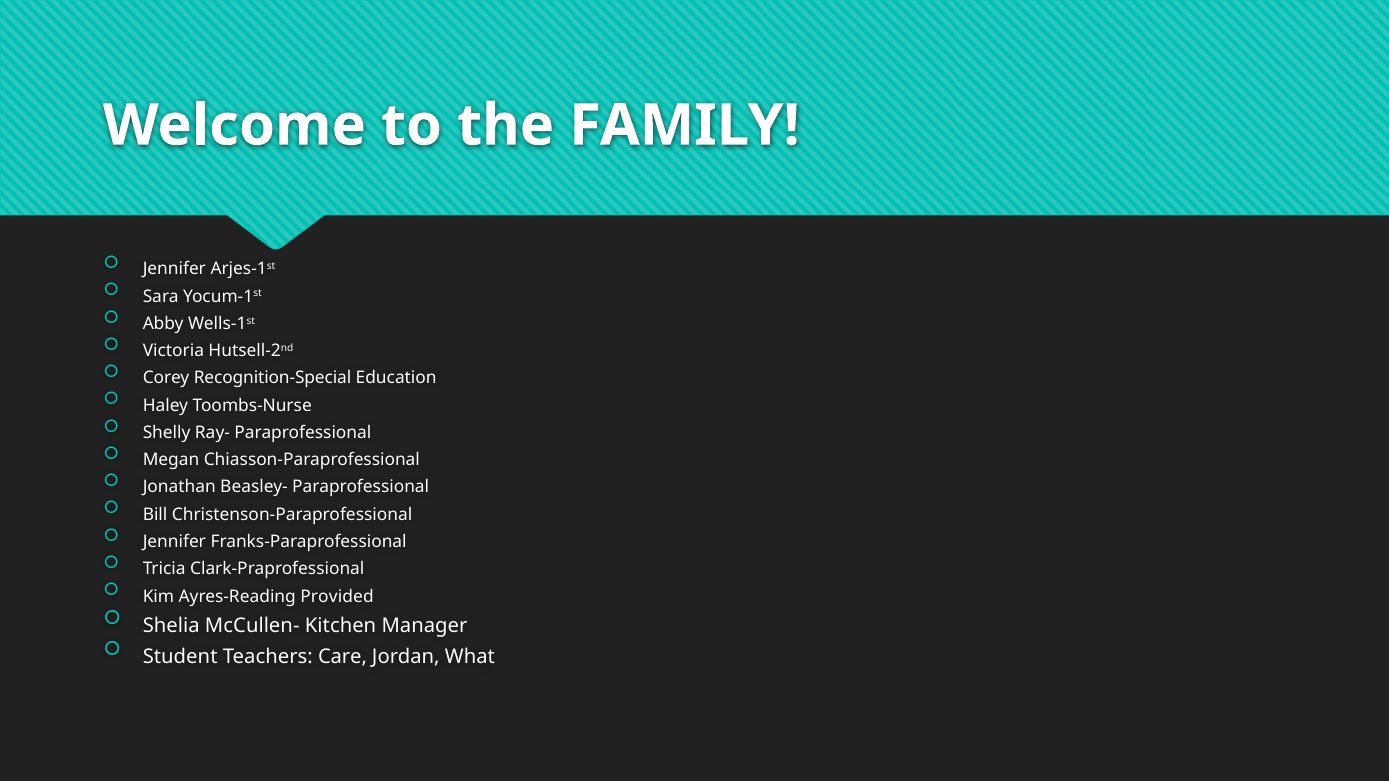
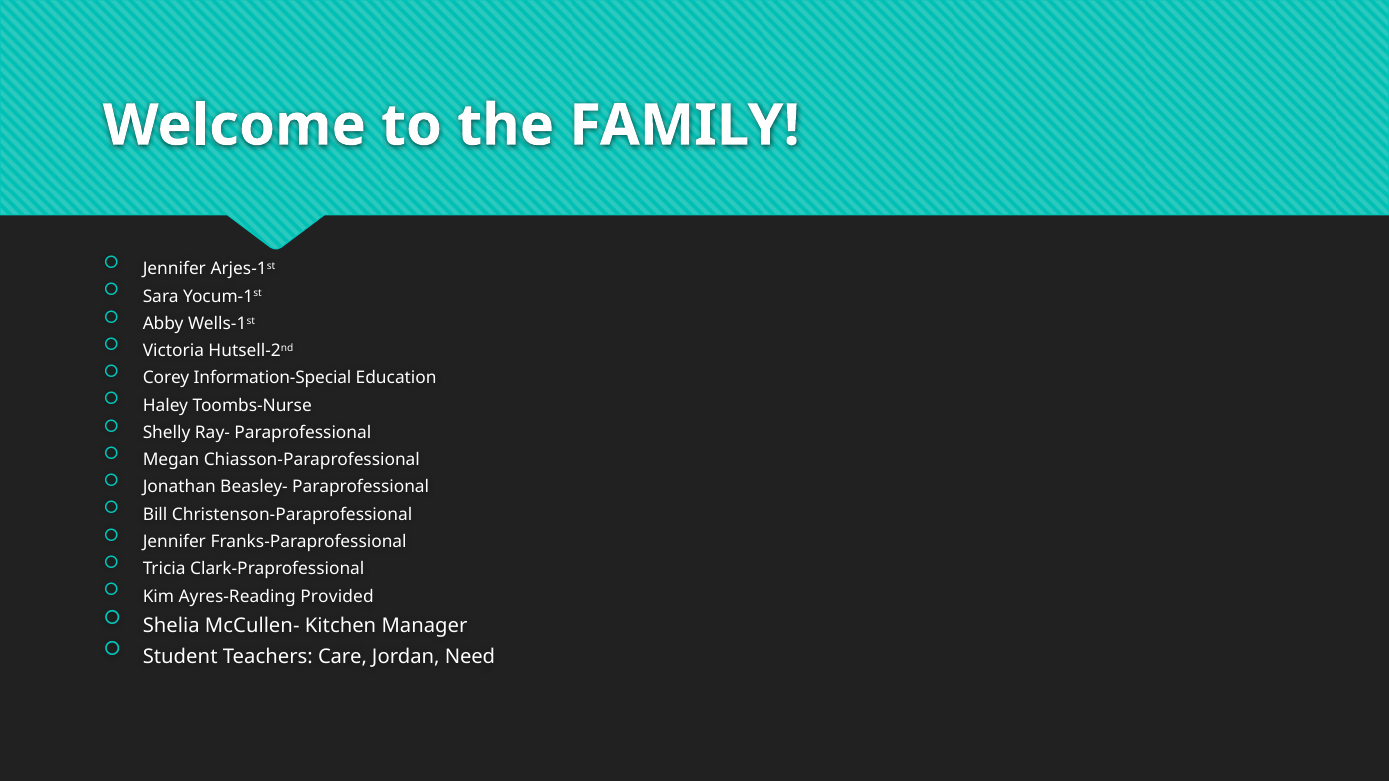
Recognition-Special: Recognition-Special -> Information-Special
What: What -> Need
